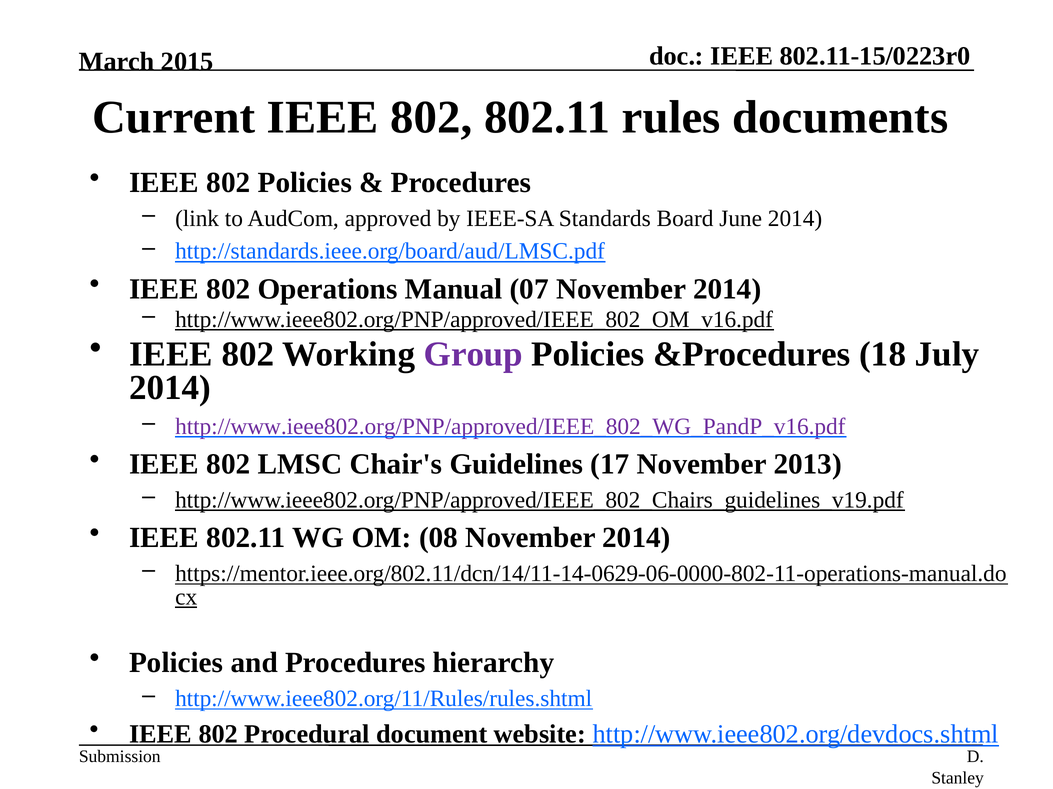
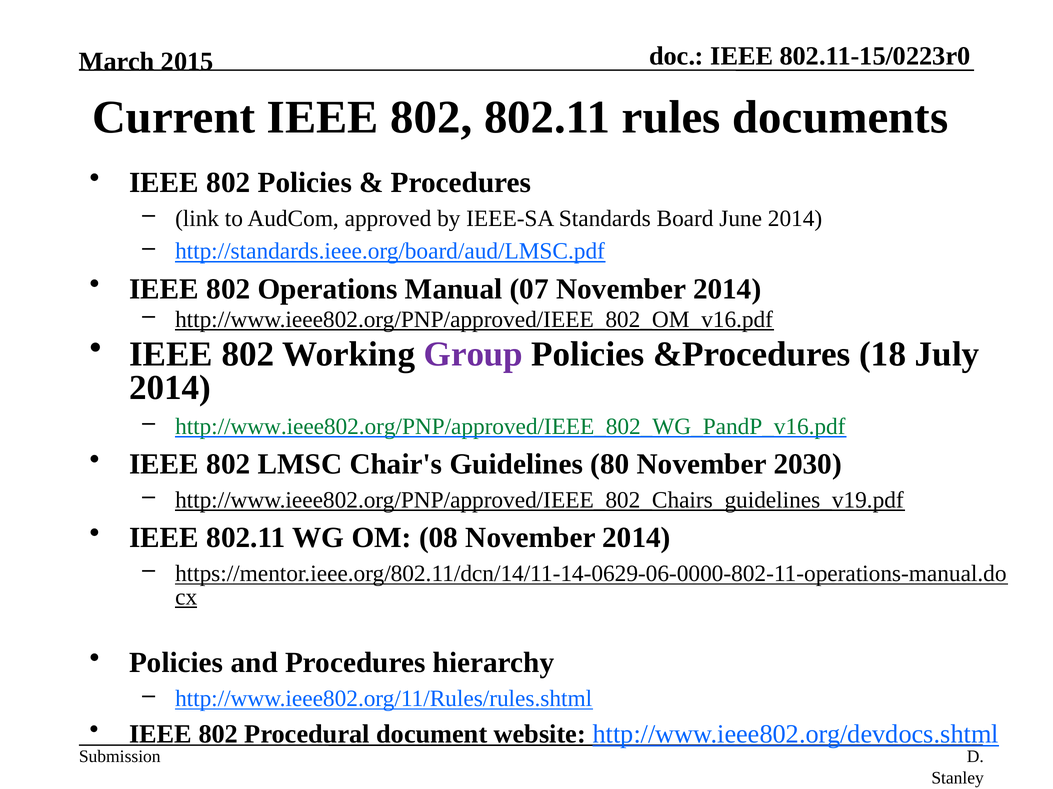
http://www.ieee802.org/PNP/approved/IEEE_802_WG_PandP_v16.pdf colour: purple -> green
17: 17 -> 80
2013: 2013 -> 2030
